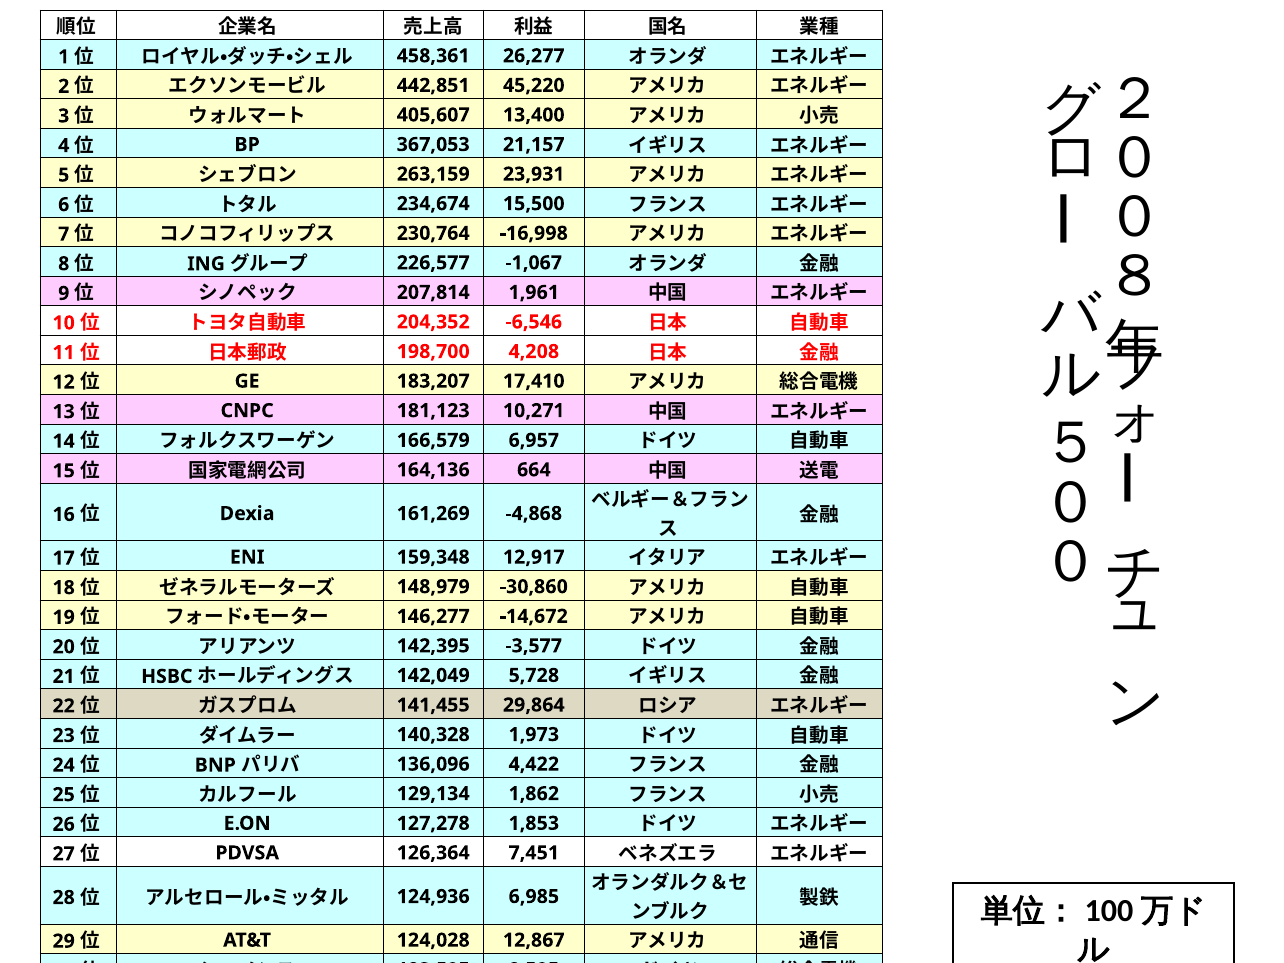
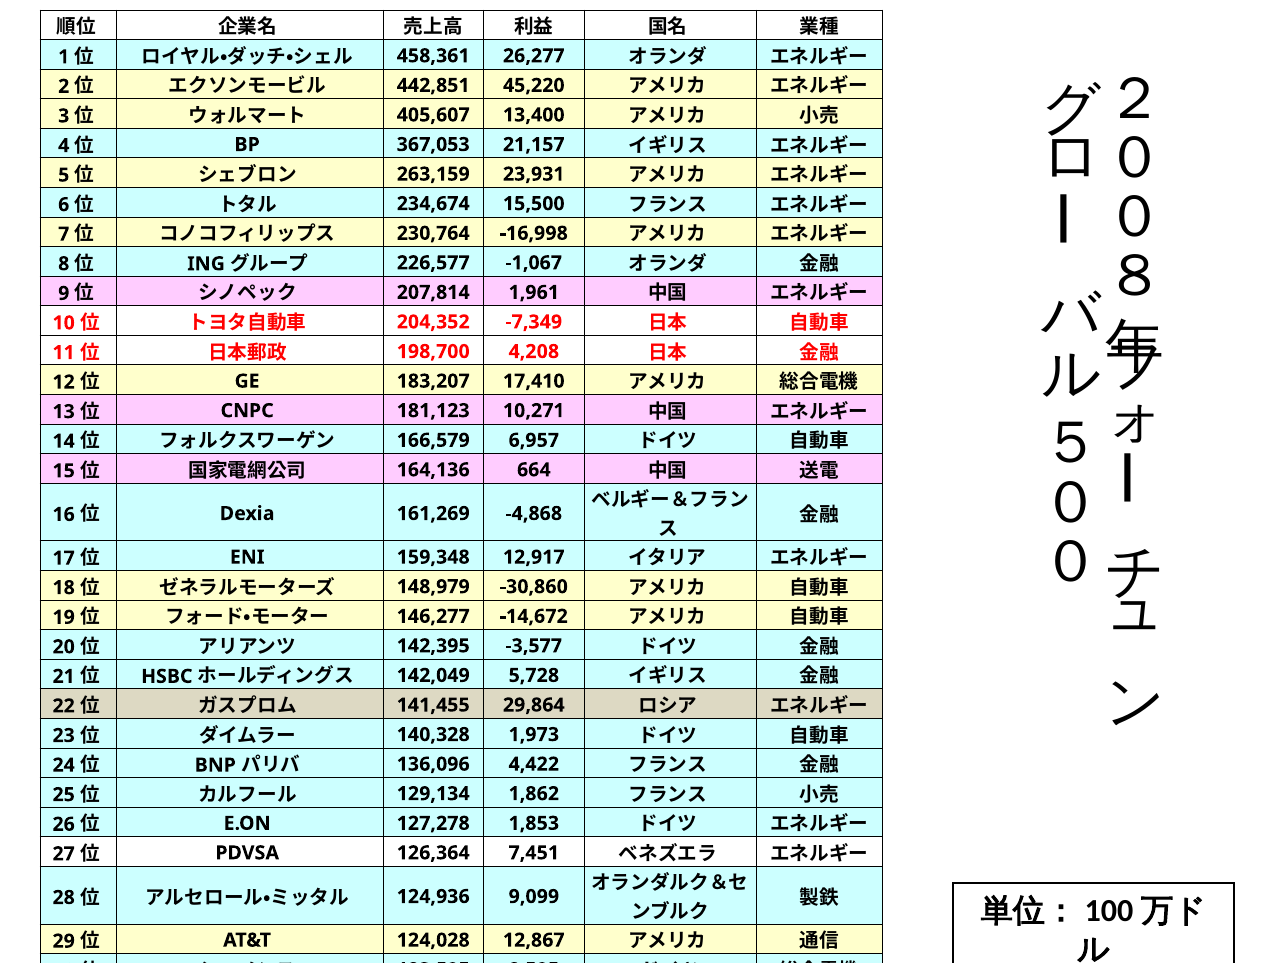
-6,546: -6,546 -> -7,349
6,985: 6,985 -> 9,099
